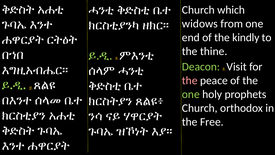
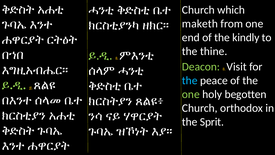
widows: widows -> maketh
the at (190, 80) colour: pink -> light blue
prophets: prophets -> begotten
Free: Free -> Sprit
